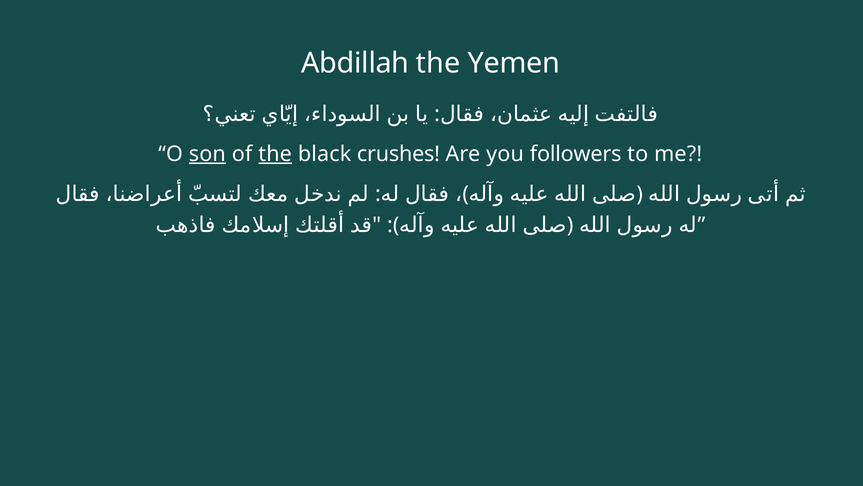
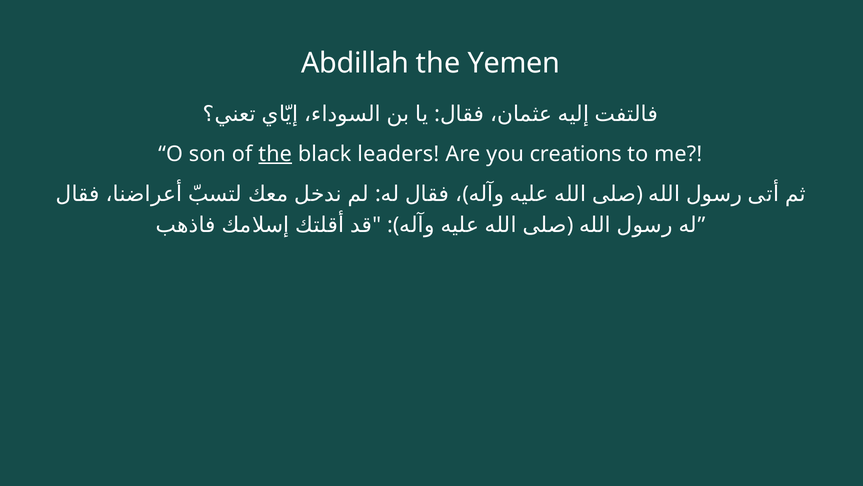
son underline: present -> none
crushes: crushes -> leaders
followers: followers -> creations
